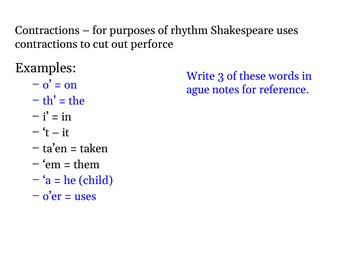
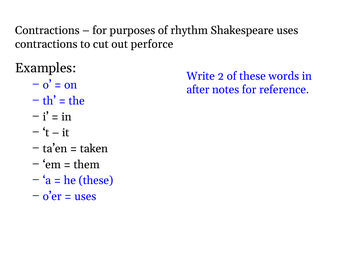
3: 3 -> 2
ague: ague -> after
he child: child -> these
